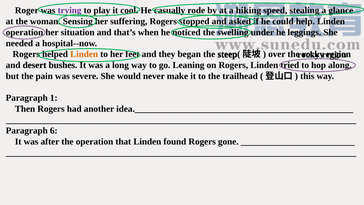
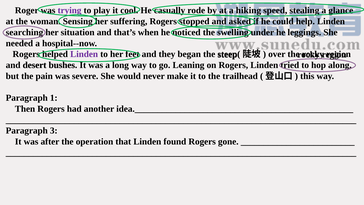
operation at (24, 32): operation -> searching
Linden at (84, 54) colour: orange -> purple
6: 6 -> 3
